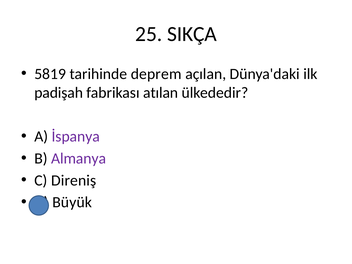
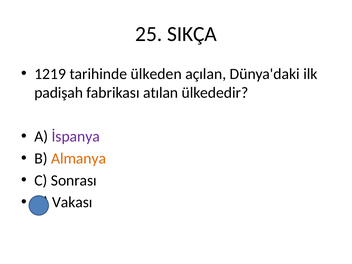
5819: 5819 -> 1219
deprem: deprem -> ülkeden
Almanya colour: purple -> orange
Direniş: Direniş -> Sonrası
Büyük: Büyük -> Vakası
